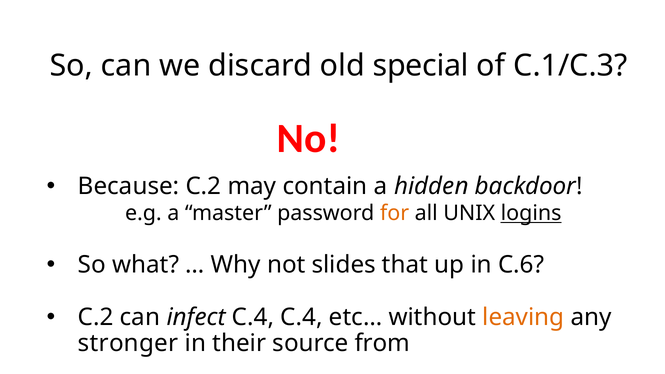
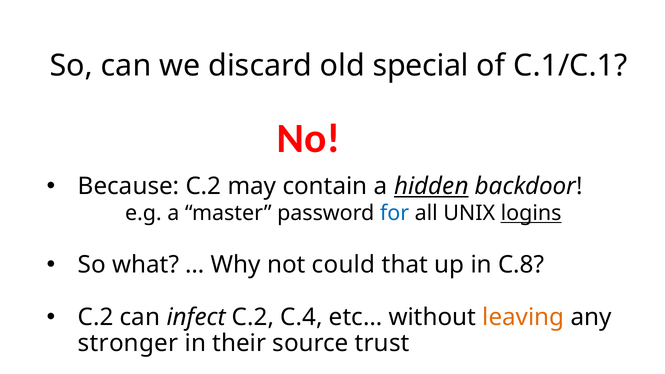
C.1/C.3: C.1/C.3 -> C.1/C.1
hidden underline: none -> present
for colour: orange -> blue
slides: slides -> could
C.6: C.6 -> C.8
infect C.4: C.4 -> C.2
from: from -> trust
